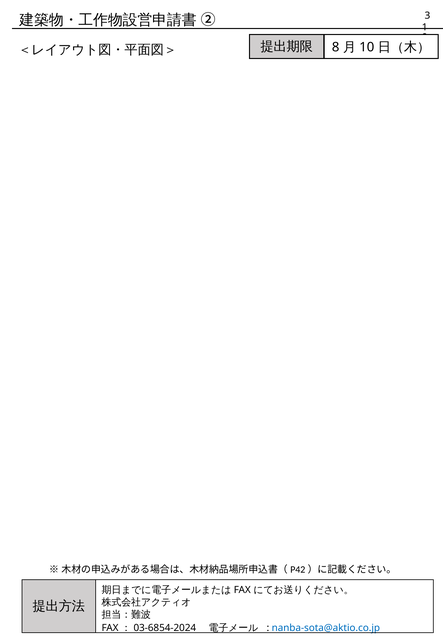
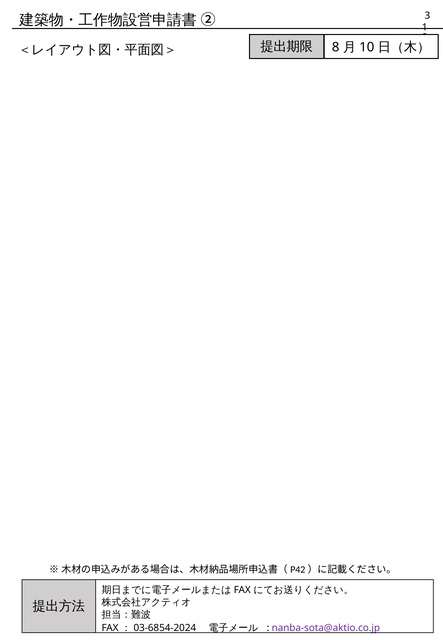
nanba-sota@aktio.co.jp colour: blue -> purple
